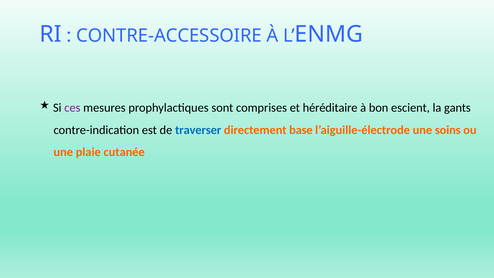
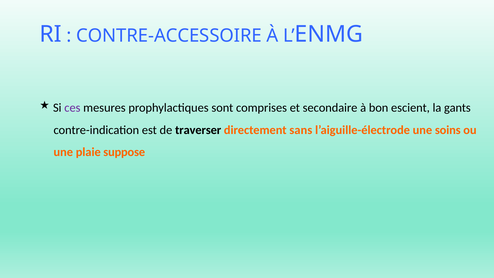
héréditaire: héréditaire -> secondaire
traverser colour: blue -> black
base: base -> sans
cutanée: cutanée -> suppose
